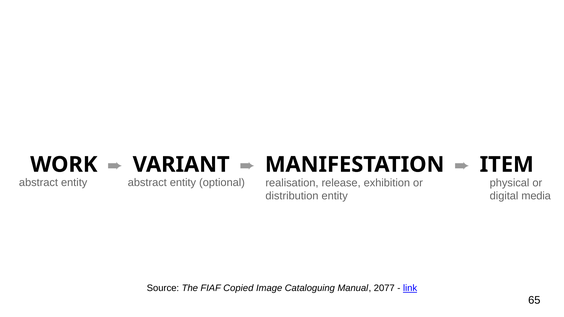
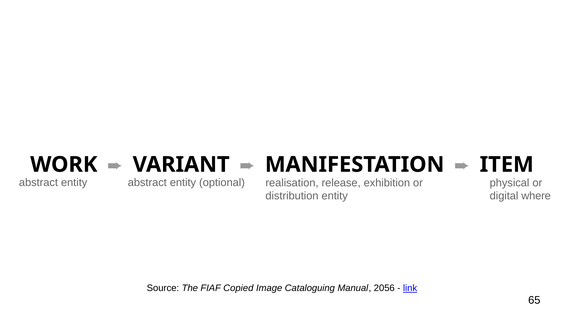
media: media -> where
2077: 2077 -> 2056
